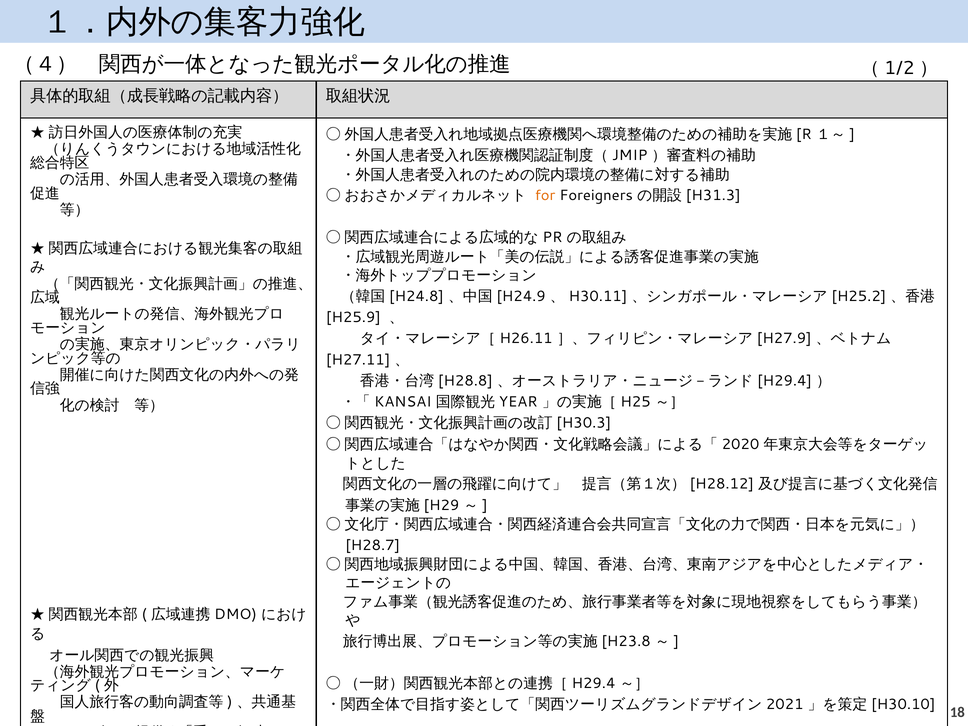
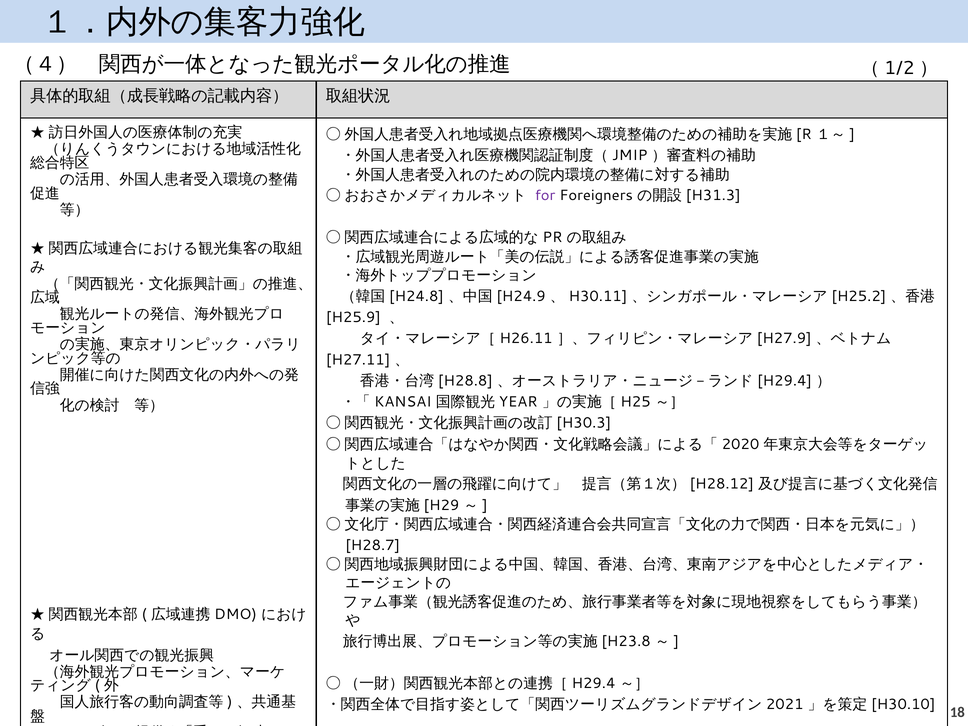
for colour: orange -> purple
